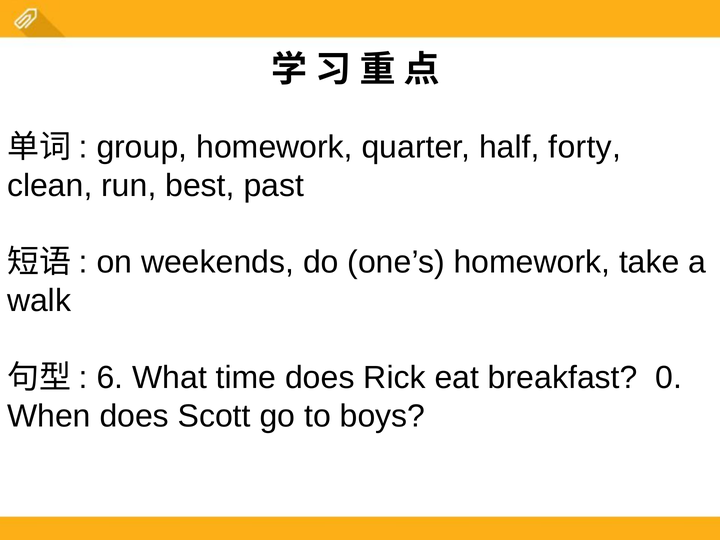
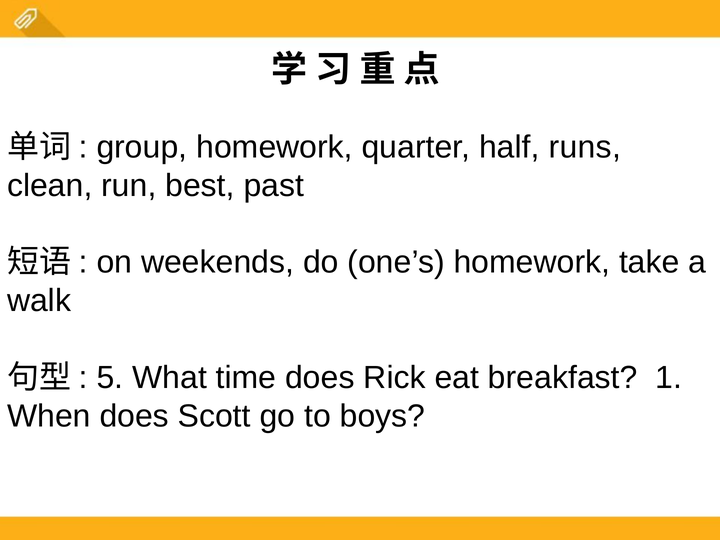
forty: forty -> runs
6: 6 -> 5
0: 0 -> 1
